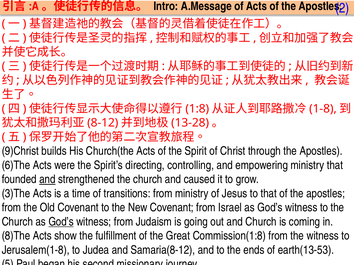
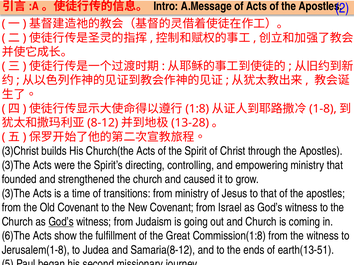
9)Christ: 9)Christ -> 3)Christ
6)The at (16, 165): 6)The -> 3)The
and at (47, 180) underline: present -> none
8)The: 8)The -> 6)The
earth(13-53: earth(13-53 -> earth(13-51
